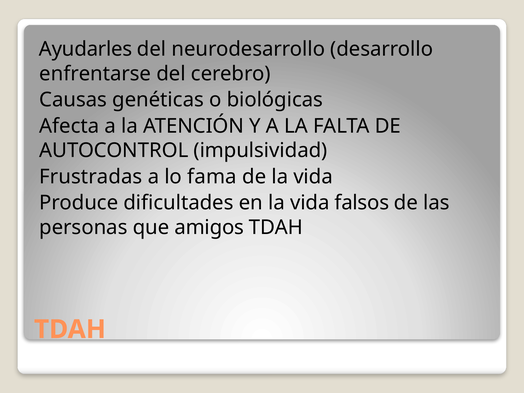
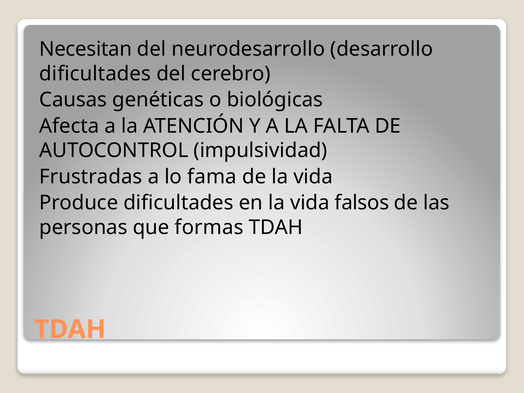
Ayudarles: Ayudarles -> Necesitan
enfrentarse at (95, 74): enfrentarse -> dificultades
amigos: amigos -> formas
